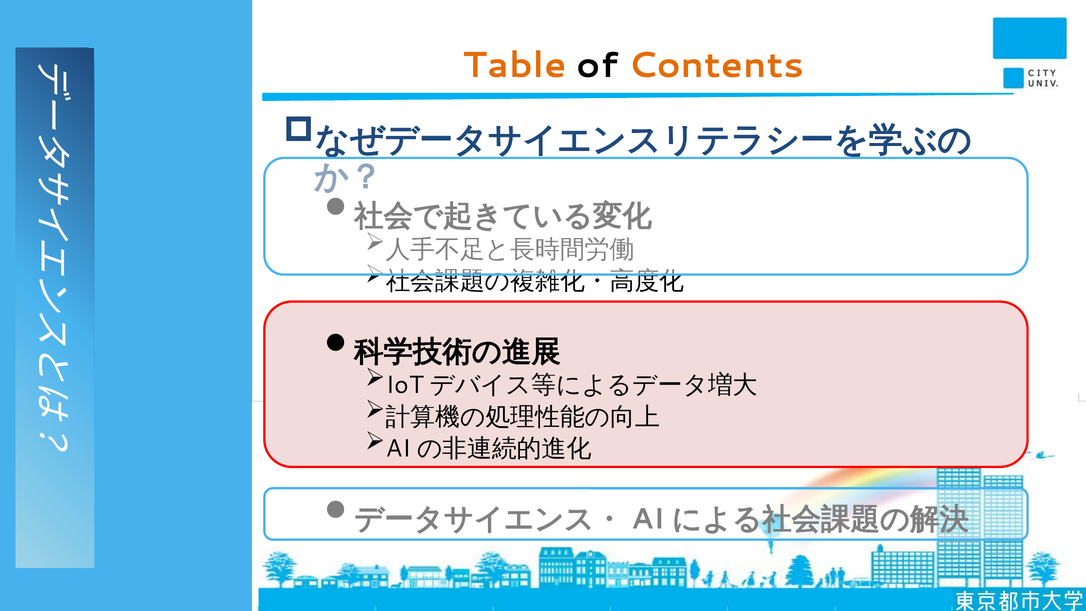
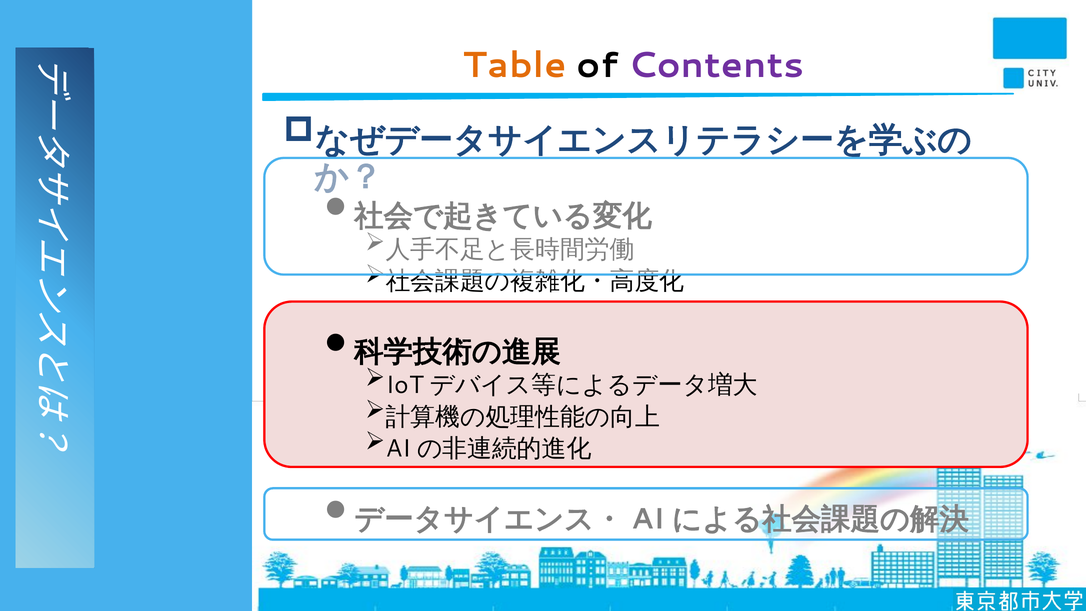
Contents colour: orange -> purple
